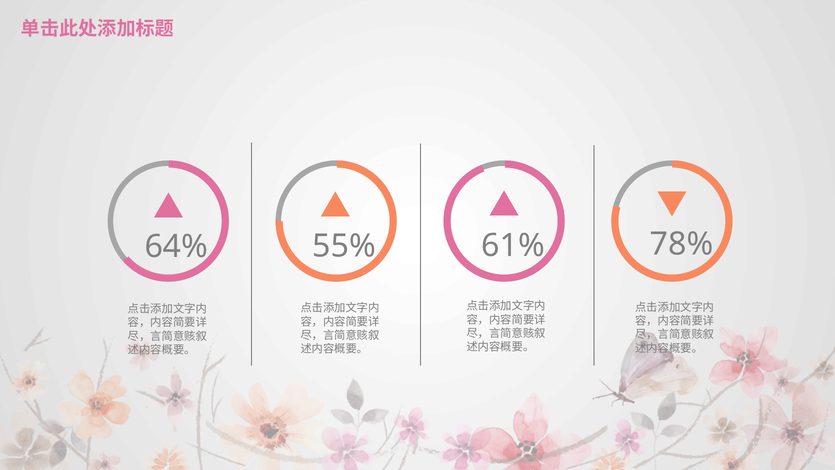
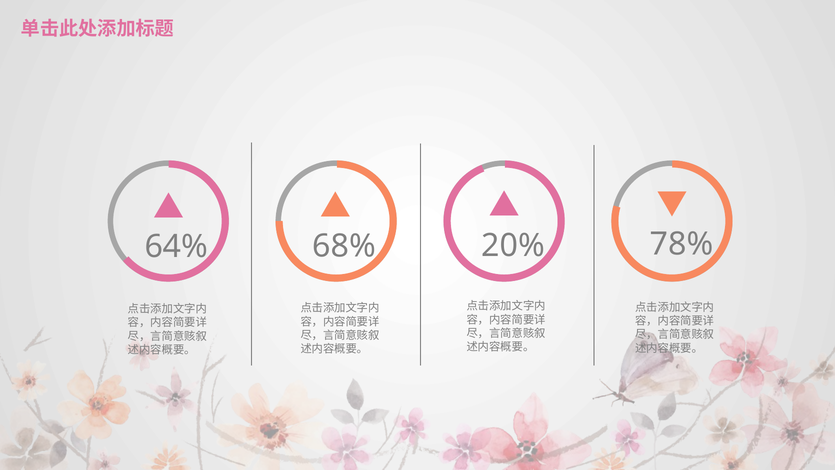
55%: 55% -> 68%
61%: 61% -> 20%
